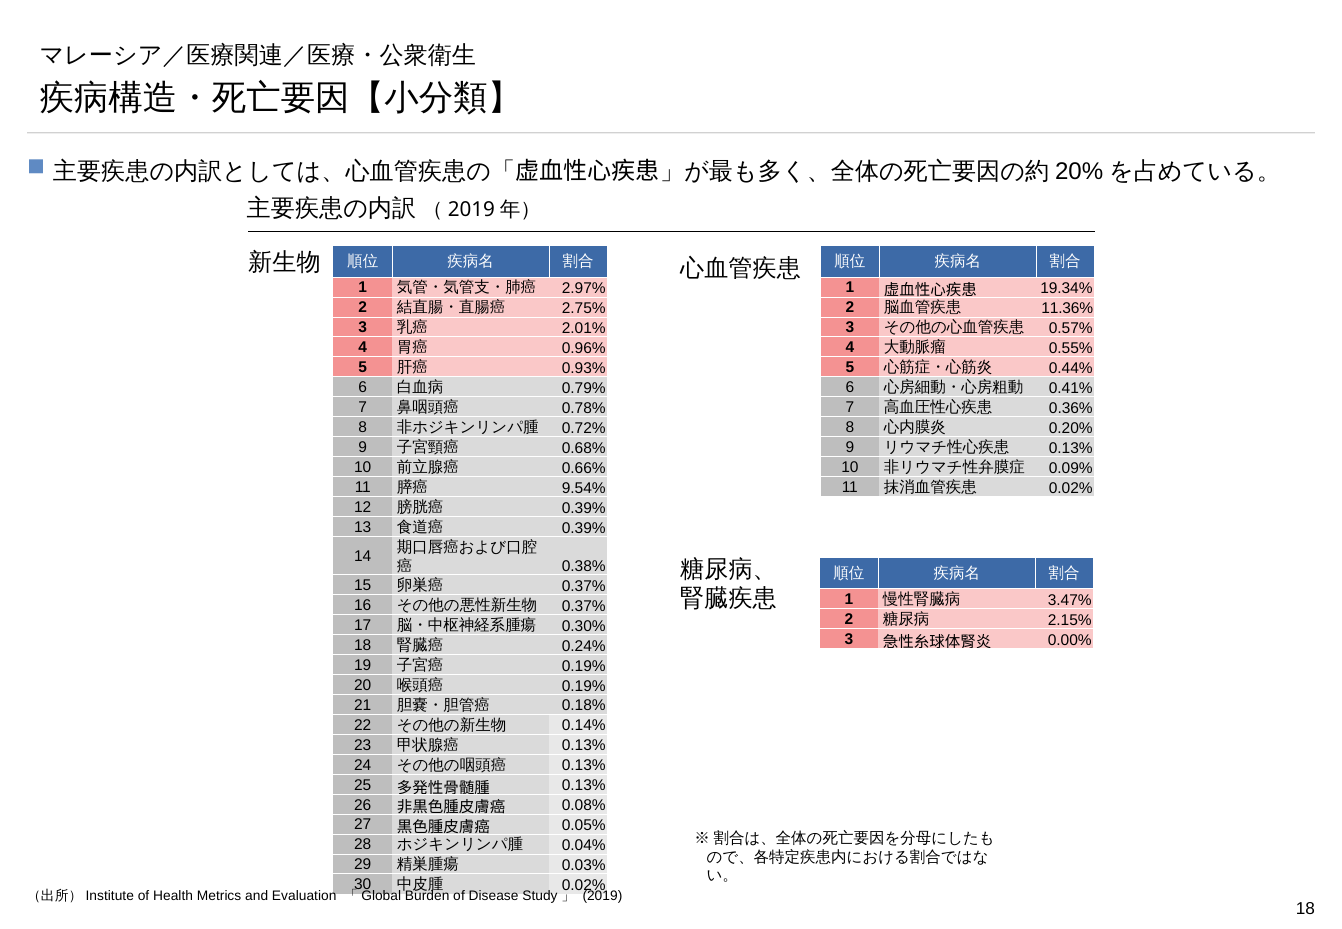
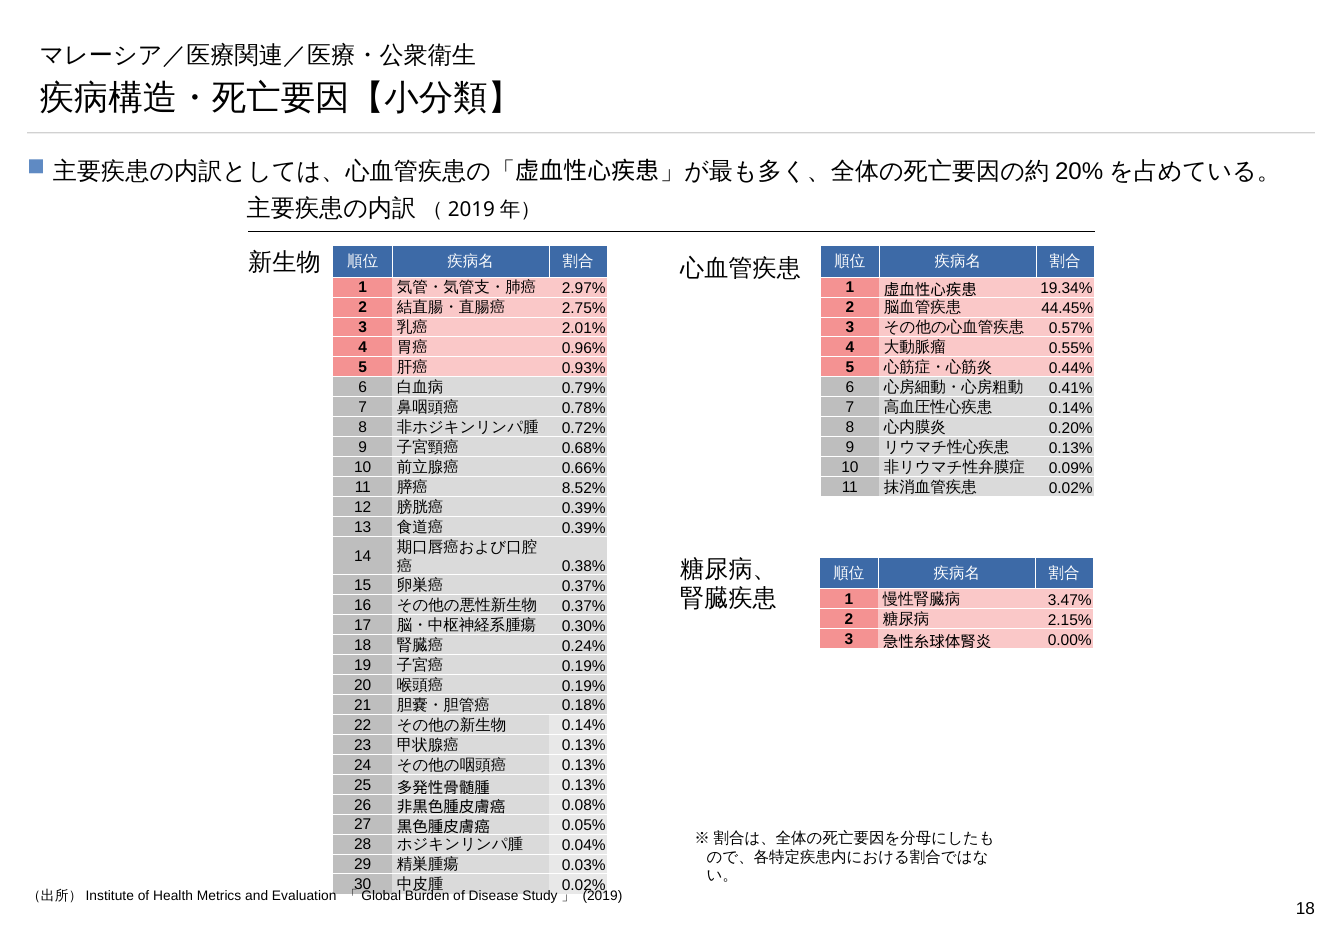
11.36%: 11.36% -> 44.45%
0.36% at (1071, 408): 0.36% -> 0.14%
9.54%: 9.54% -> 8.52%
